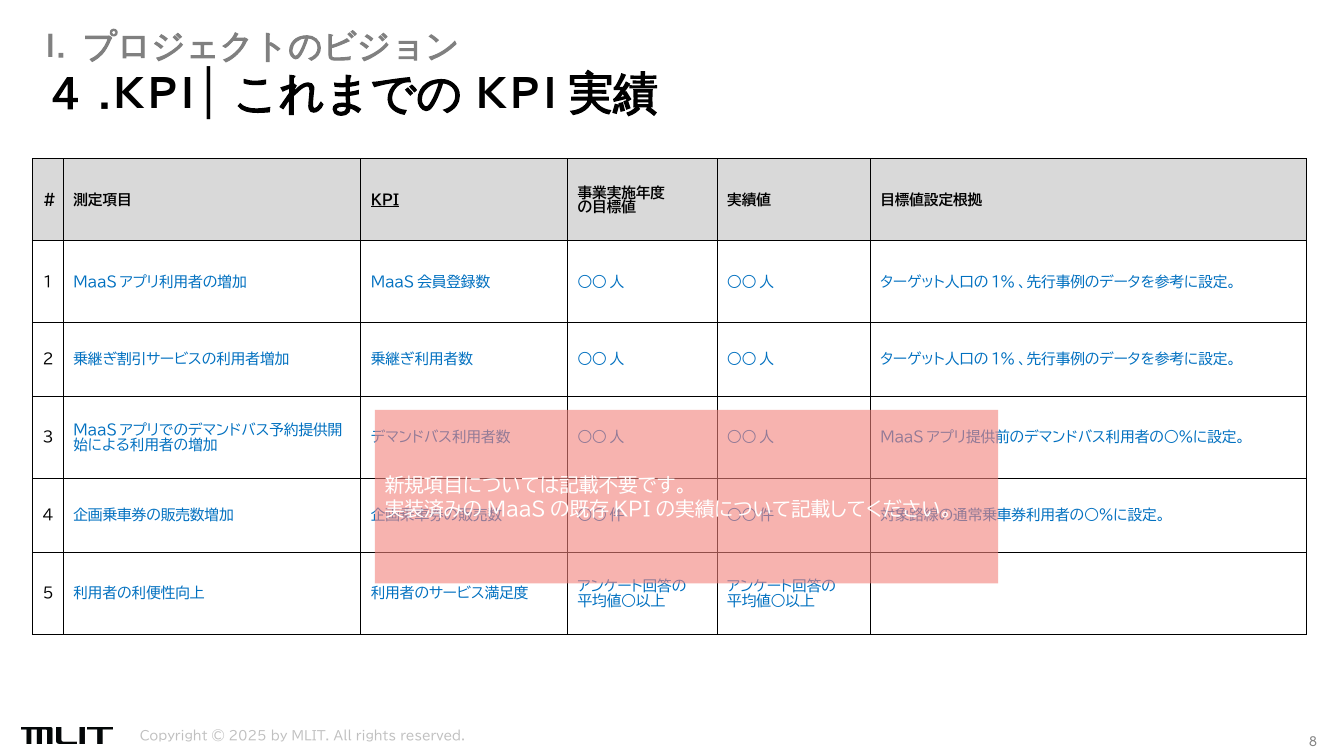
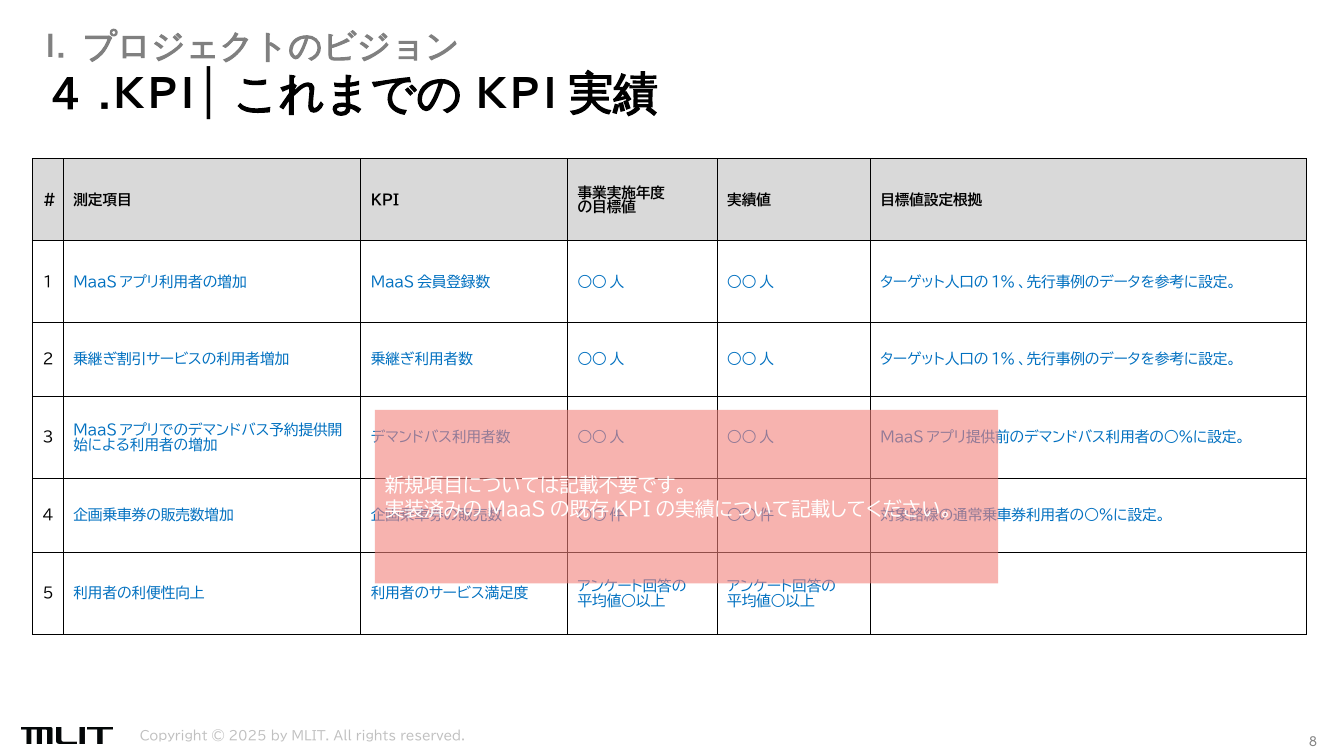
KPI underline: present -> none
